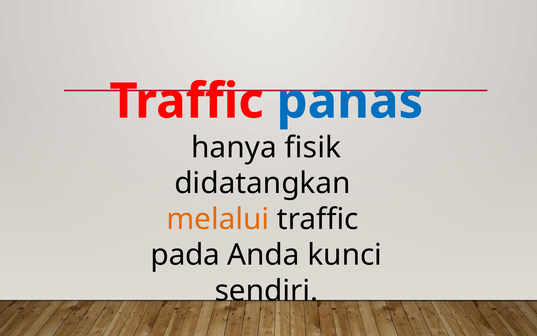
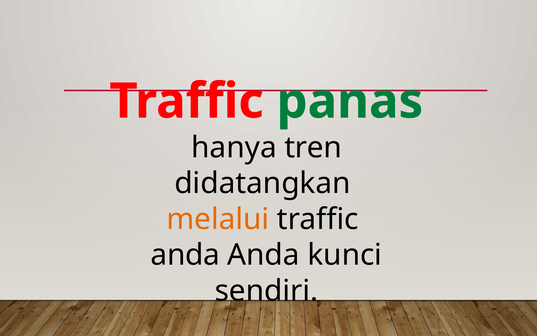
panas colour: blue -> green
fisik: fisik -> tren
pada at (185, 255): pada -> anda
